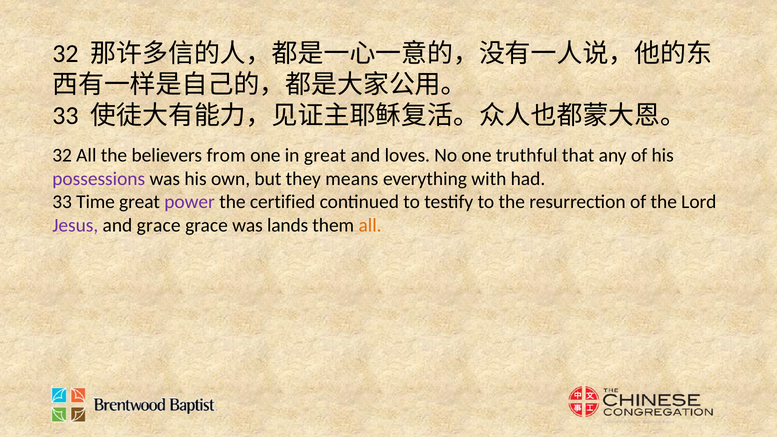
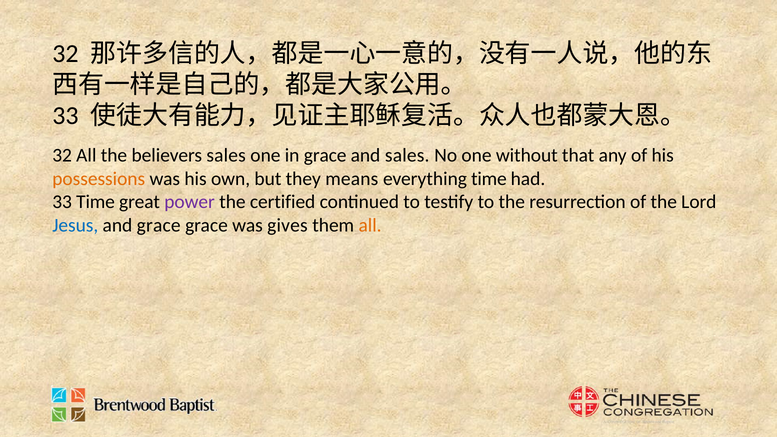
believers from: from -> sales
in great: great -> grace
and loves: loves -> sales
truthful: truthful -> without
possessions colour: purple -> orange
everything with: with -> time
Jesus colour: purple -> blue
lands: lands -> gives
